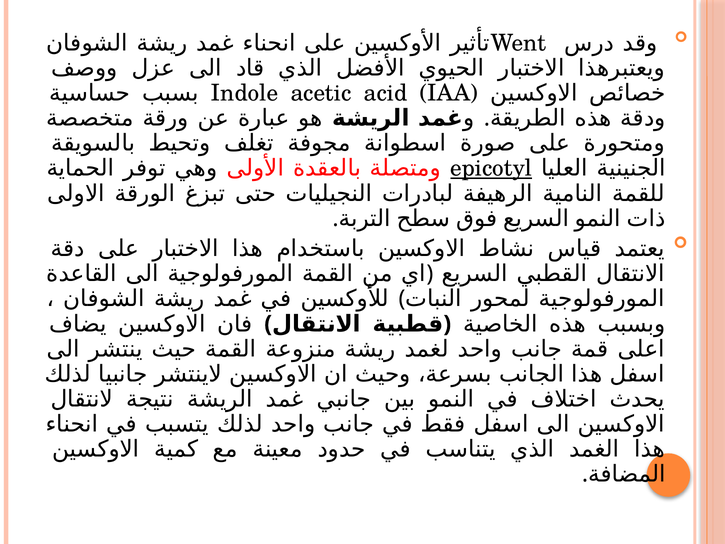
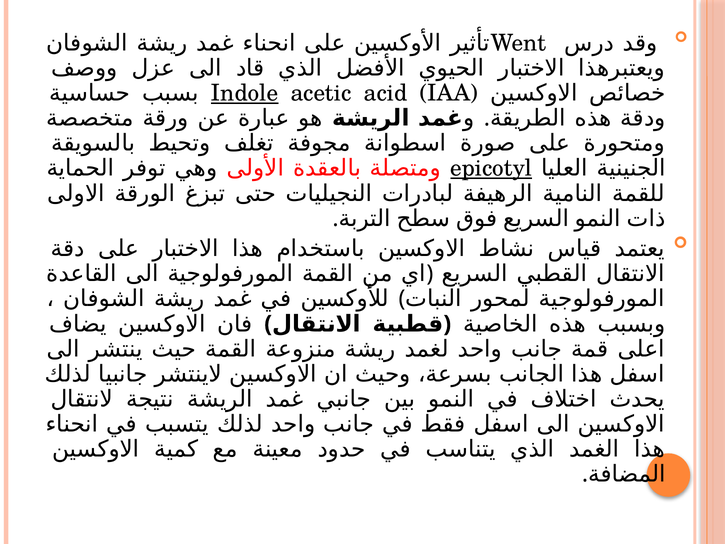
Indole underline: none -> present
